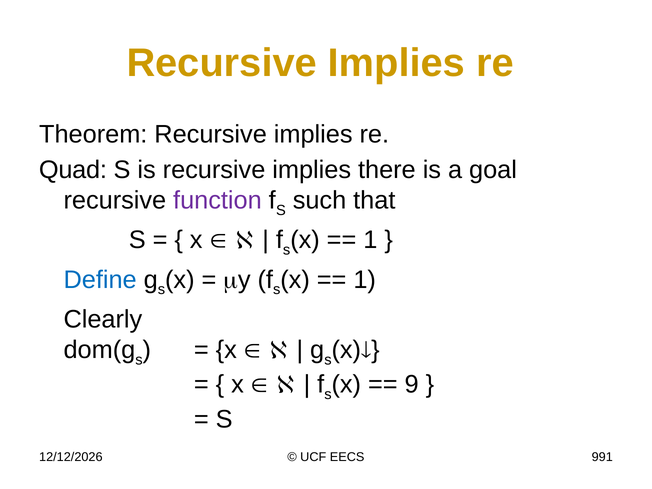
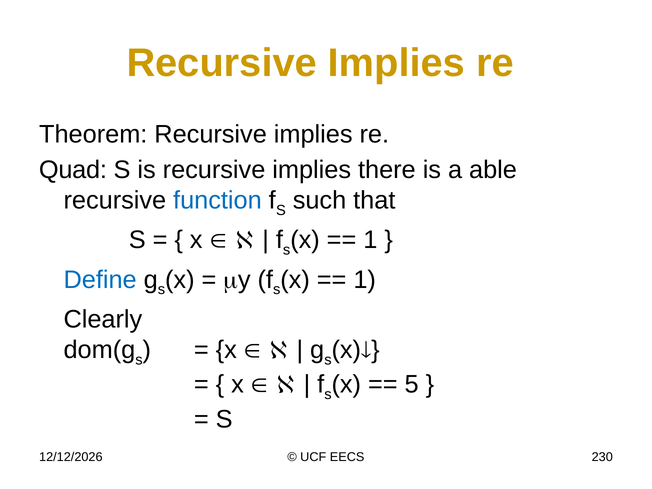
goal: goal -> able
function colour: purple -> blue
9: 9 -> 5
991: 991 -> 230
